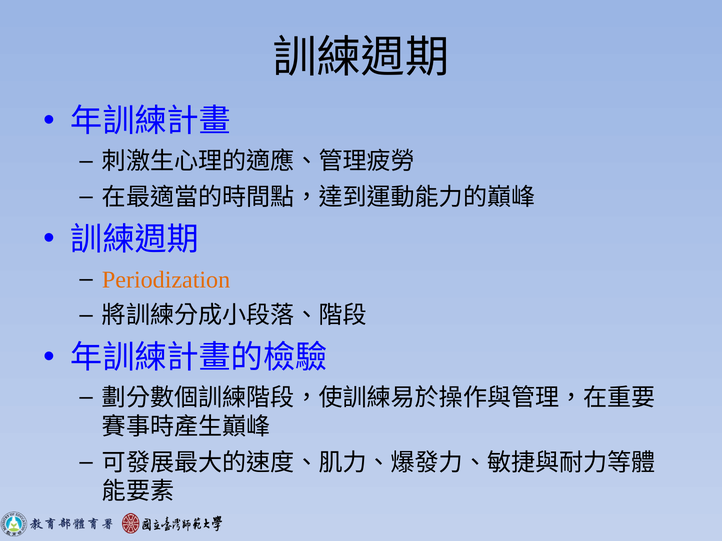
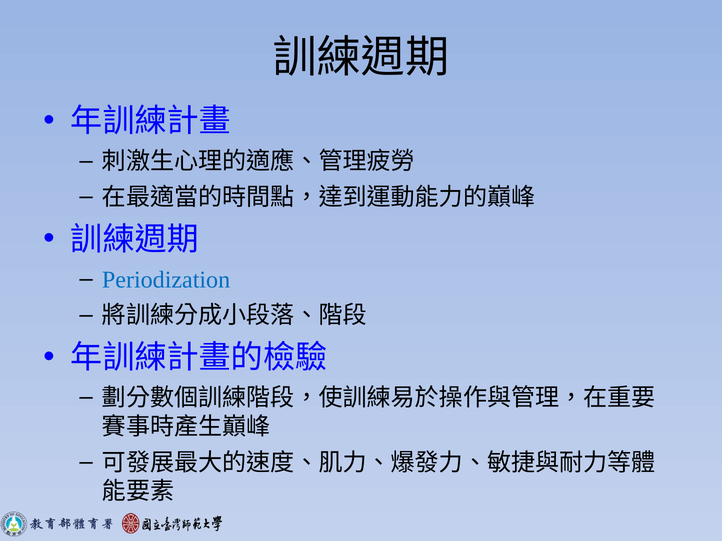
Periodization colour: orange -> blue
